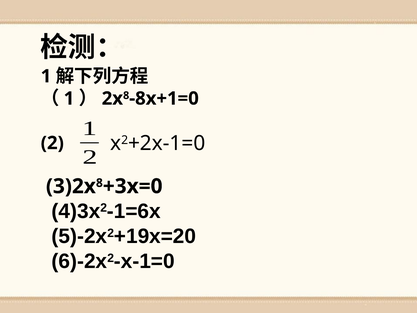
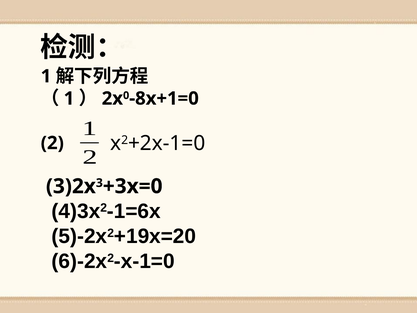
8 at (126, 95): 8 -> 0
8 at (99, 183): 8 -> 3
